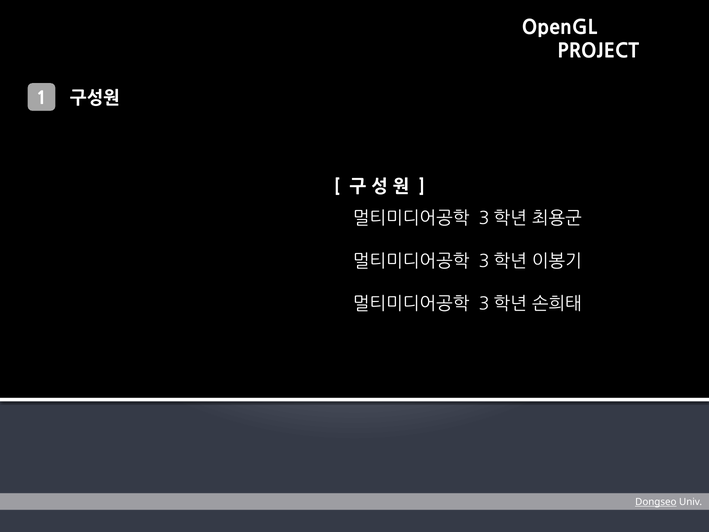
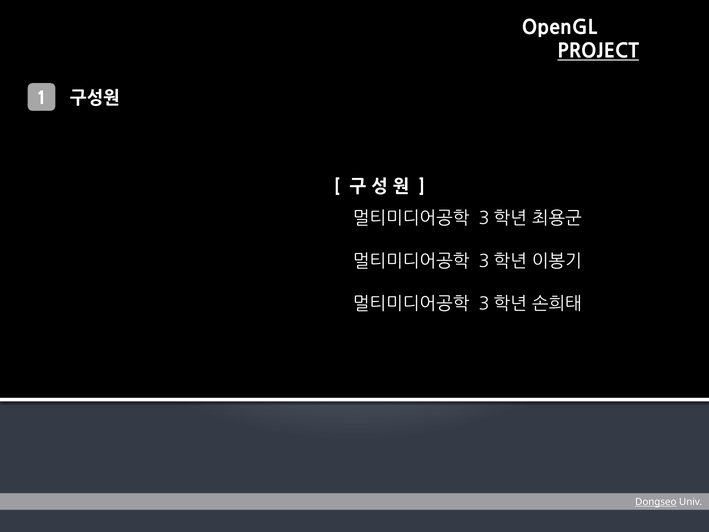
PROJECT underline: none -> present
